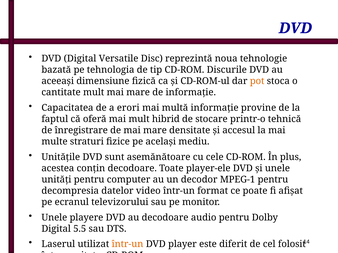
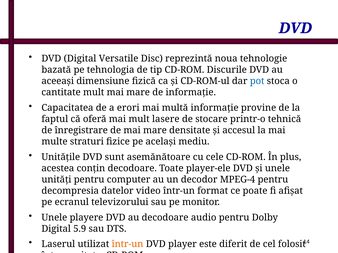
pot colour: orange -> blue
hibrid: hibrid -> lasere
MPEG-1: MPEG-1 -> MPEG-4
5.5: 5.5 -> 5.9
